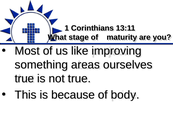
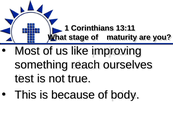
areas: areas -> reach
true at (24, 78): true -> test
